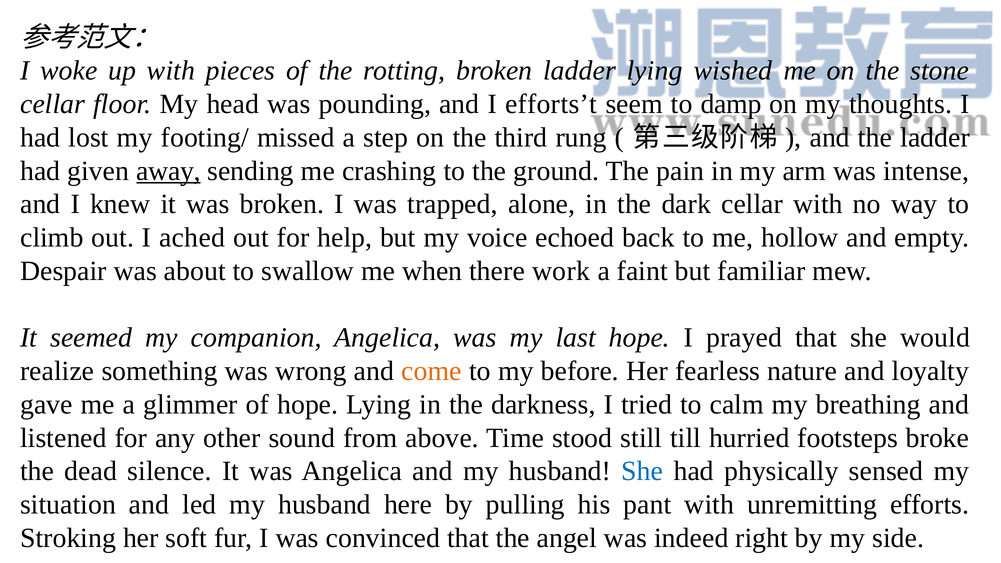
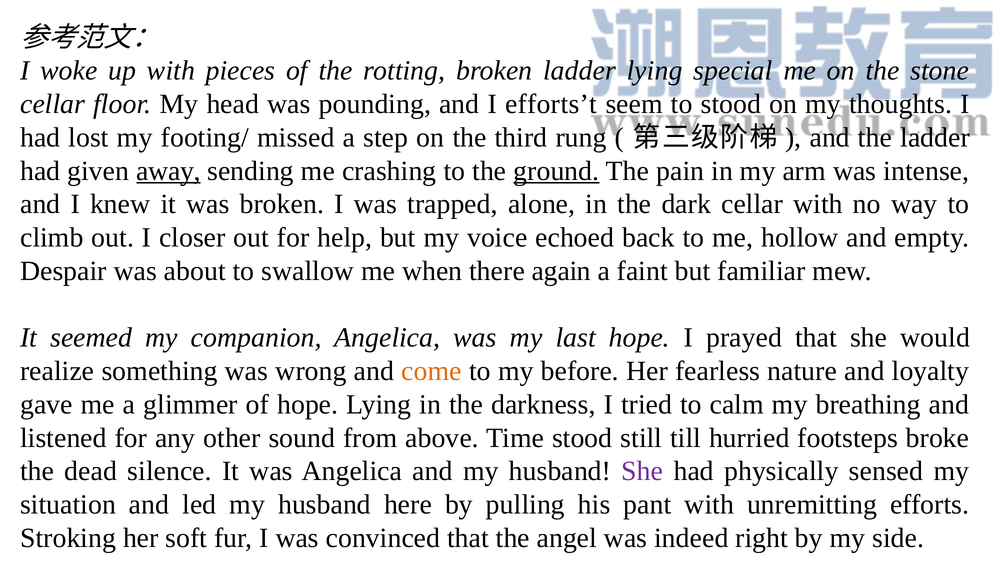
wished: wished -> special
to damp: damp -> stood
ground underline: none -> present
ached: ached -> closer
work: work -> again
She at (642, 471) colour: blue -> purple
